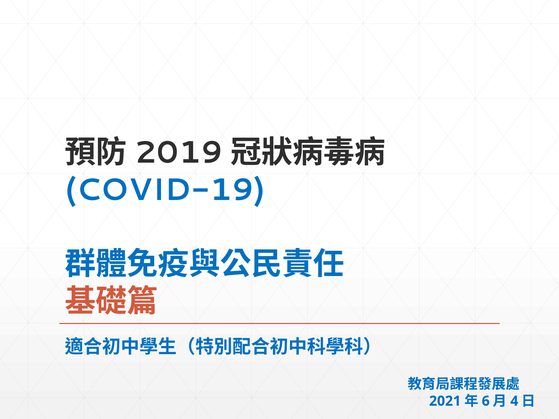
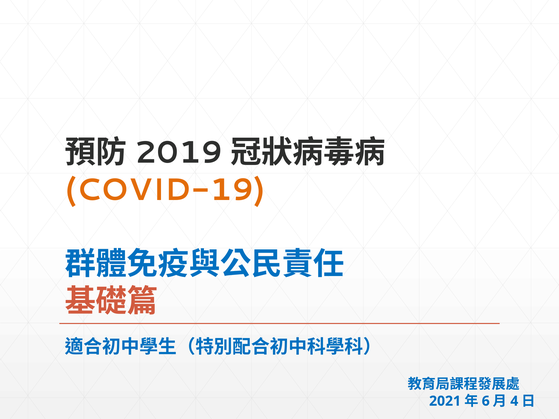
COVID-19 colour: blue -> orange
